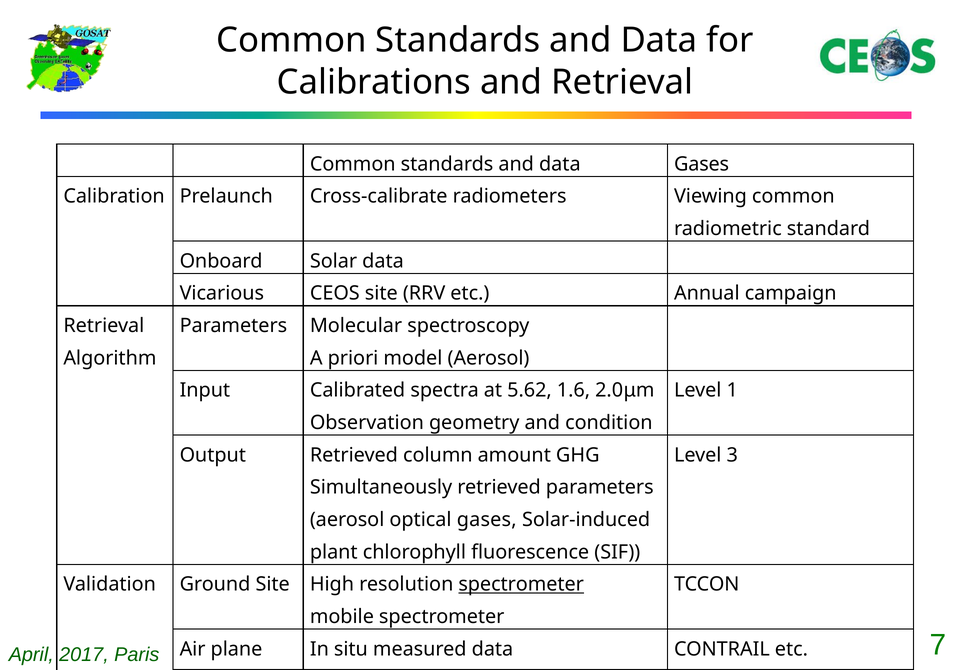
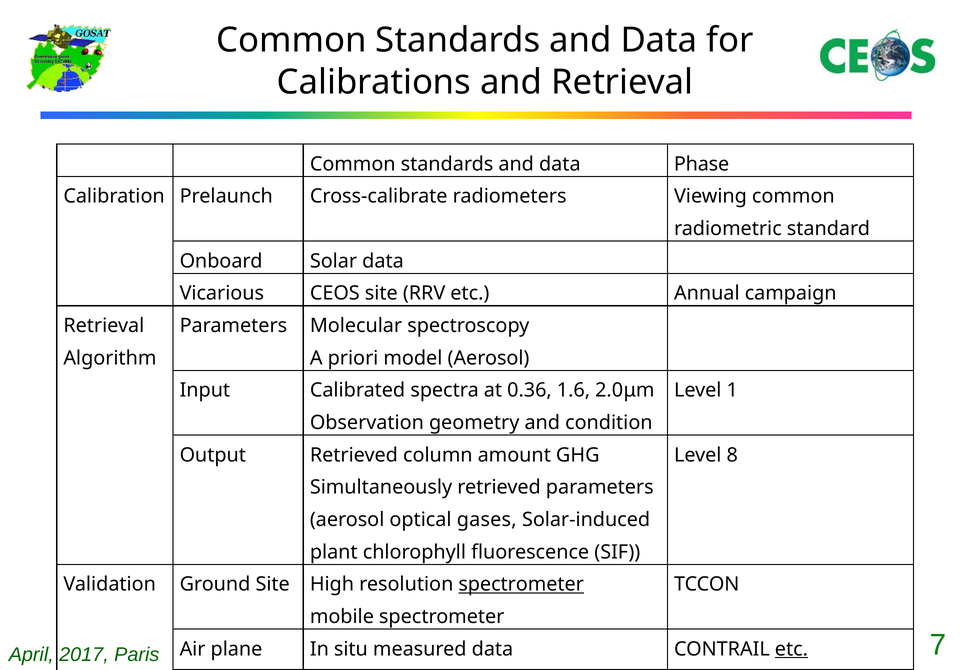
data Gases: Gases -> Phase
5.62: 5.62 -> 0.36
3: 3 -> 8
etc at (791, 649) underline: none -> present
